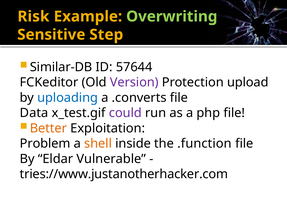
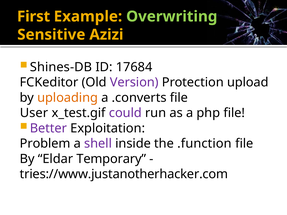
Risk: Risk -> First
Step: Step -> Azizi
Similar-DB: Similar-DB -> Shines-DB
57644: 57644 -> 17684
uploading colour: blue -> orange
Data: Data -> User
Better colour: orange -> purple
shell colour: orange -> purple
Vulnerable: Vulnerable -> Temporary
